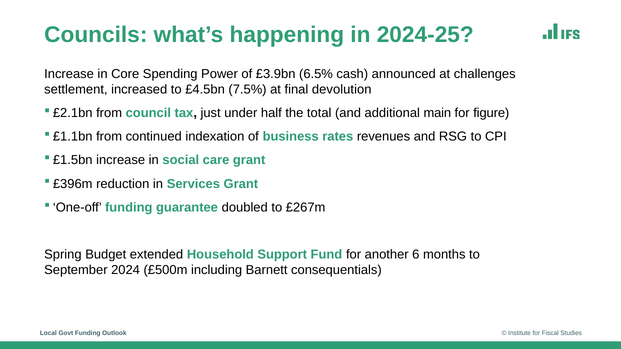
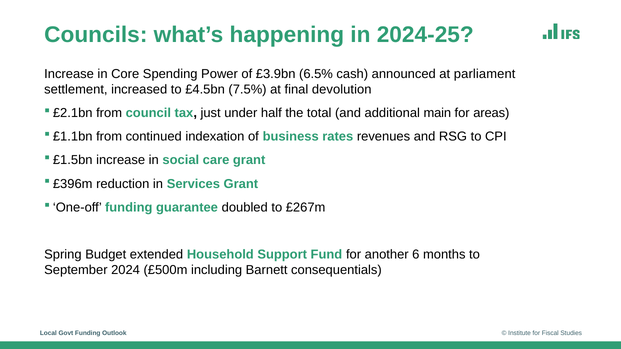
challenges: challenges -> parliament
figure: figure -> areas
